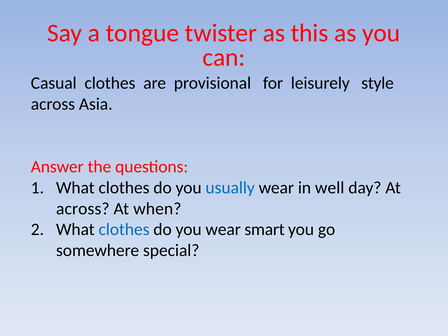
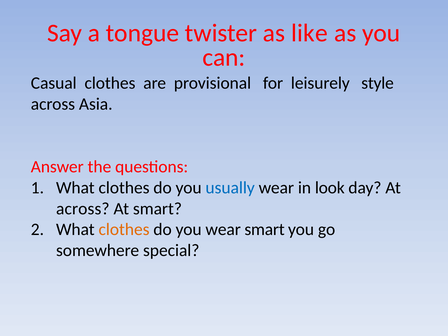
this: this -> like
well: well -> look
At when: when -> smart
clothes at (124, 230) colour: blue -> orange
